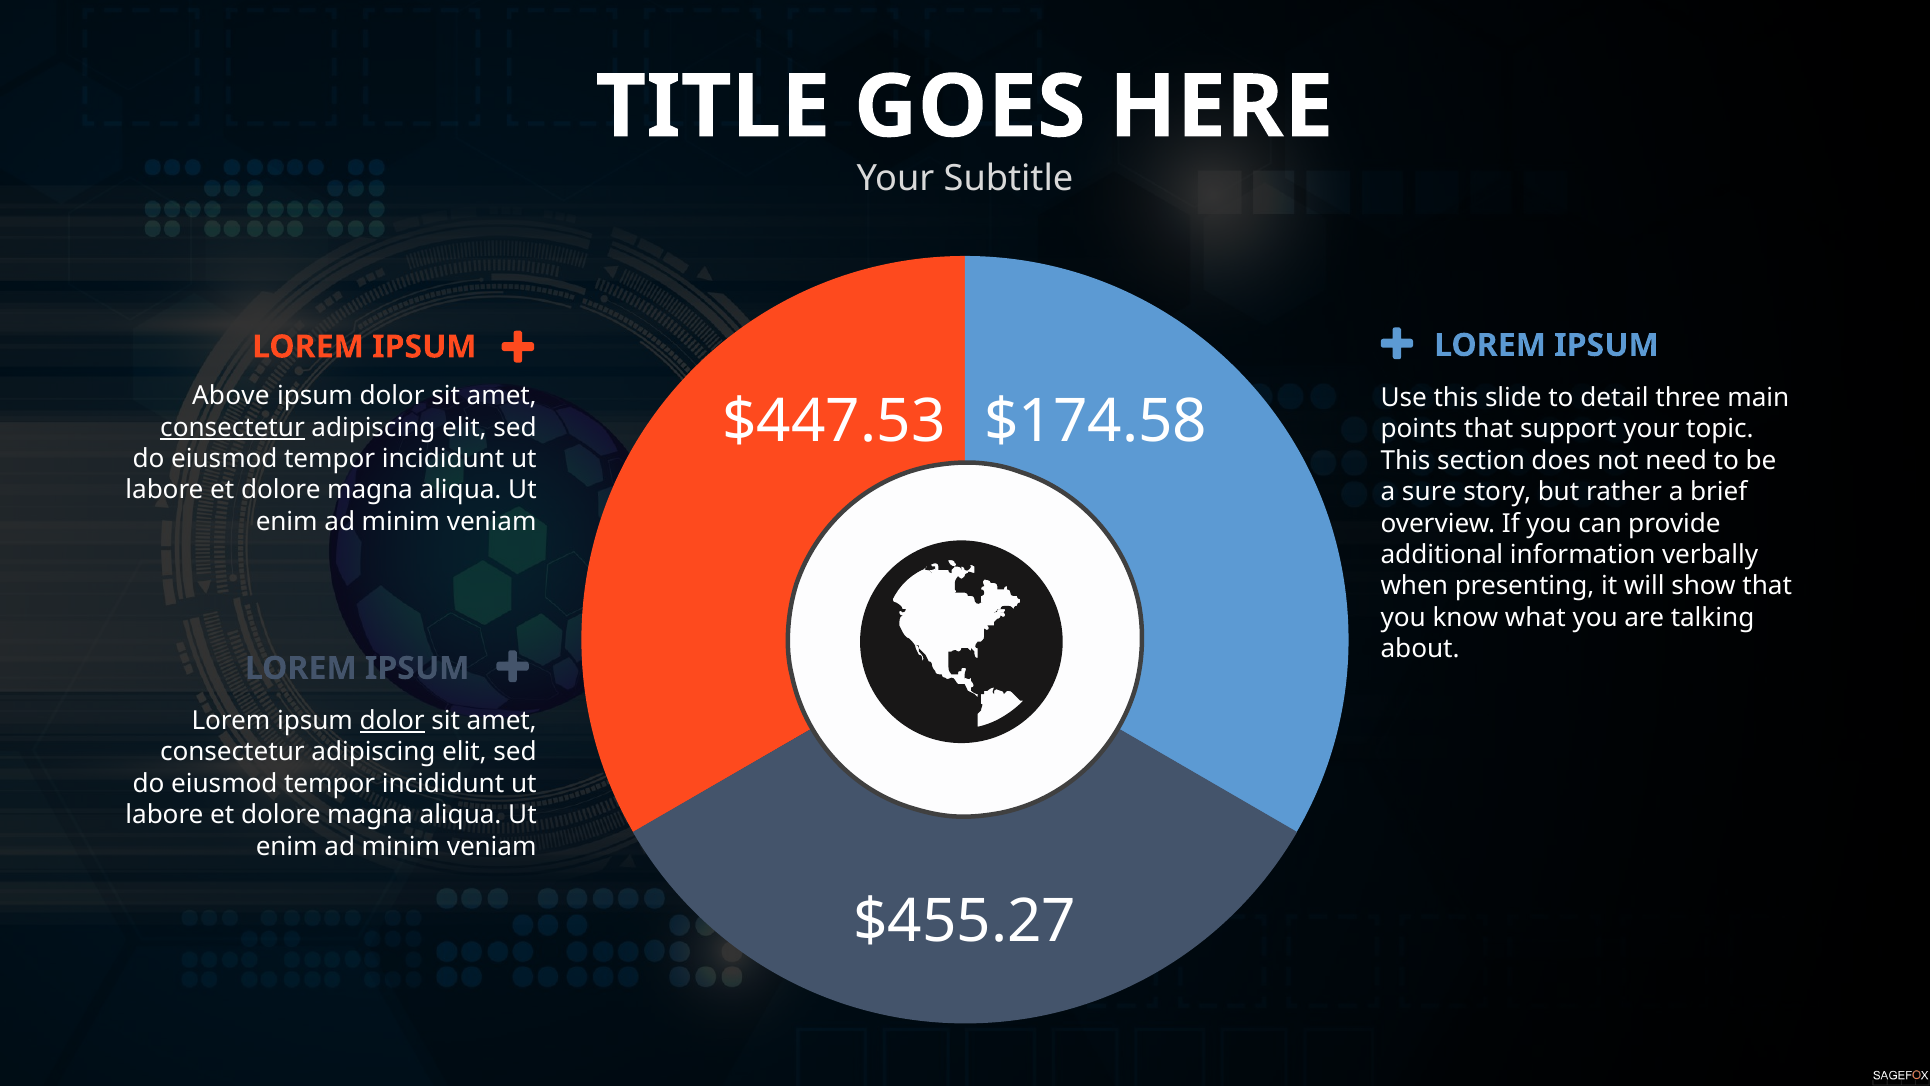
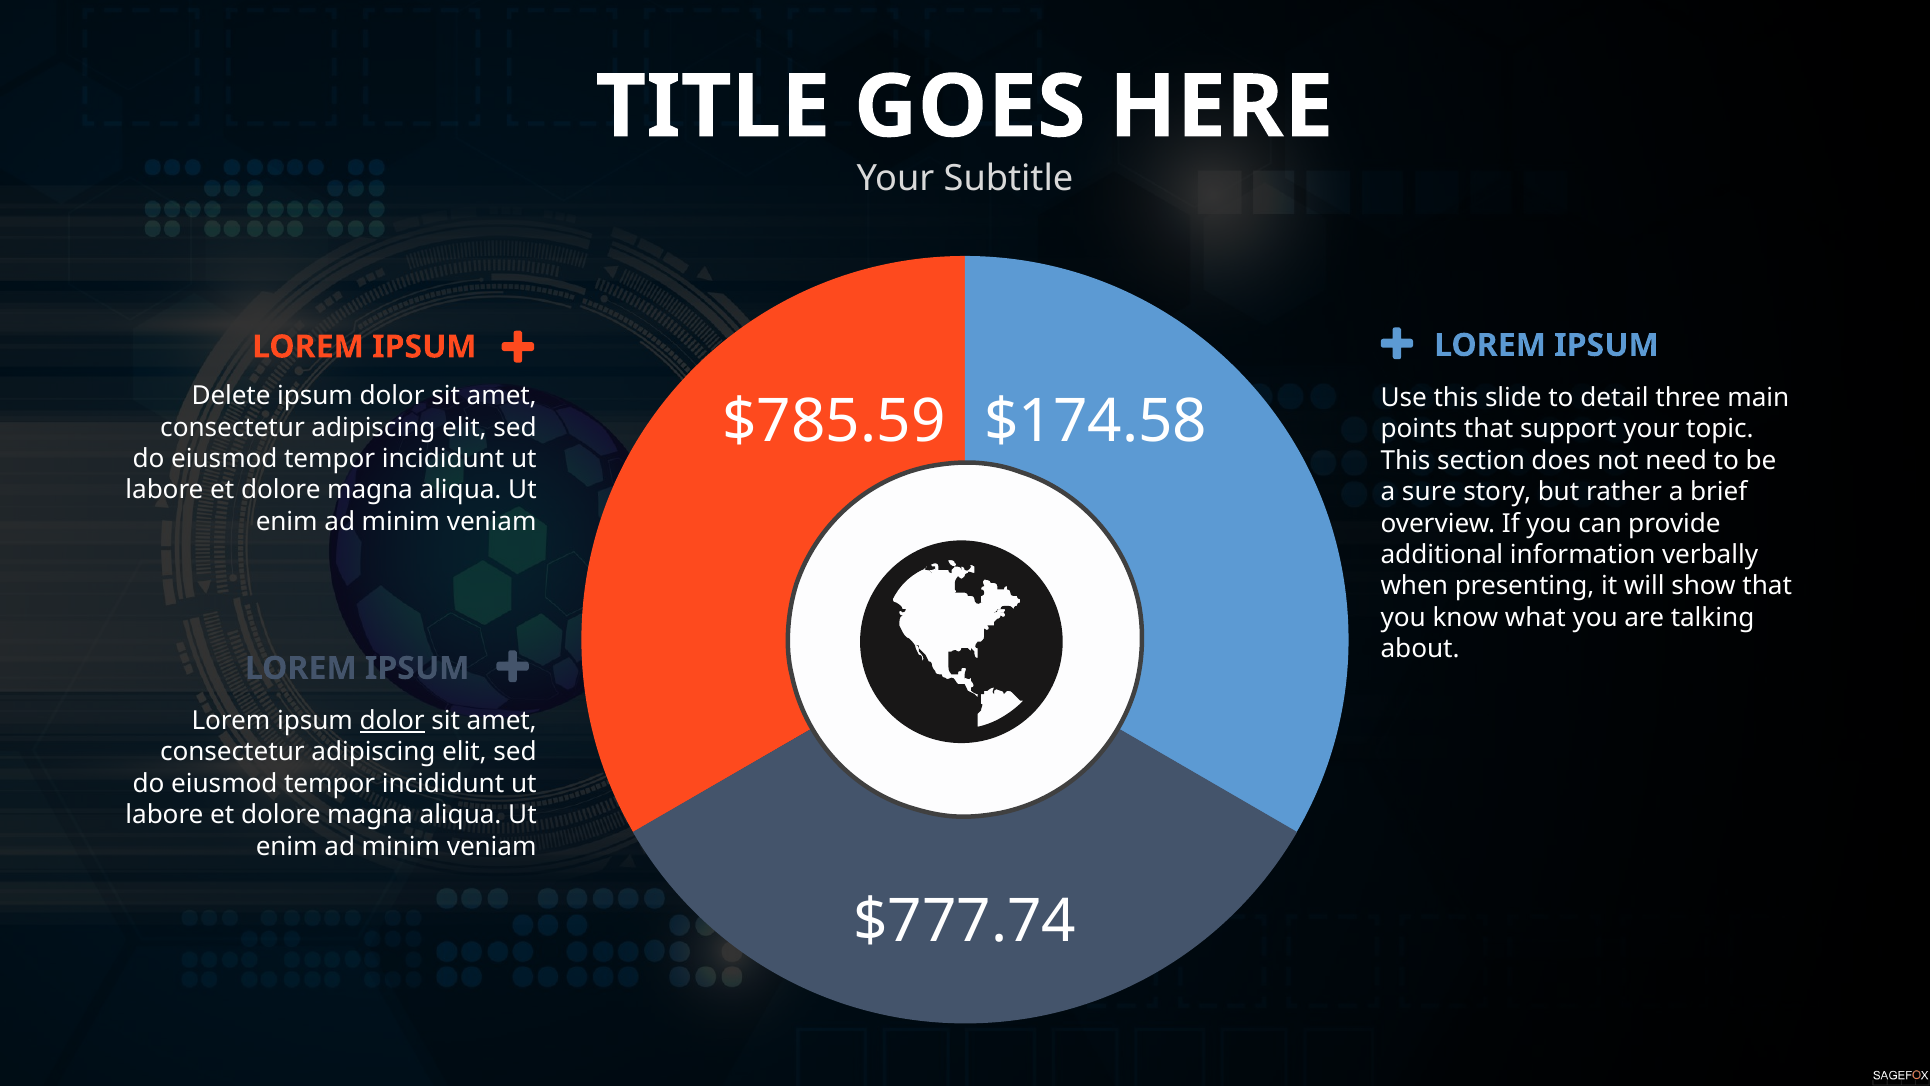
Above: Above -> Delete
$447.53: $447.53 -> $785.59
consectetur at (233, 427) underline: present -> none
$455.27: $455.27 -> $777.74
